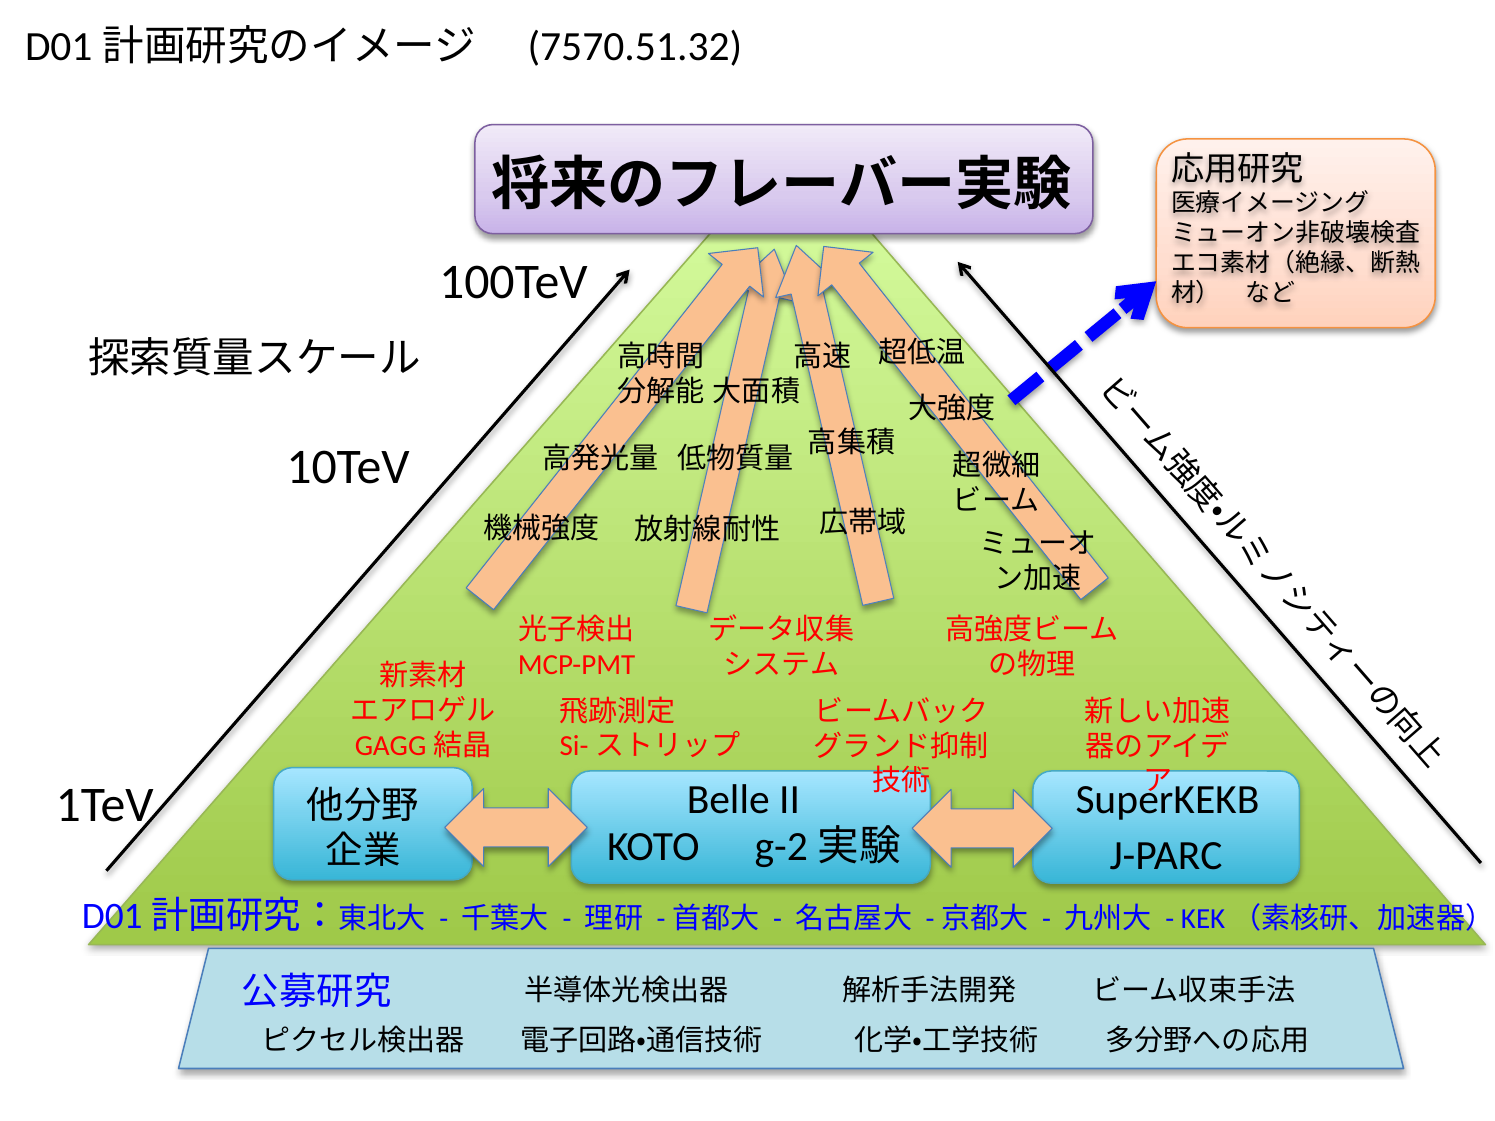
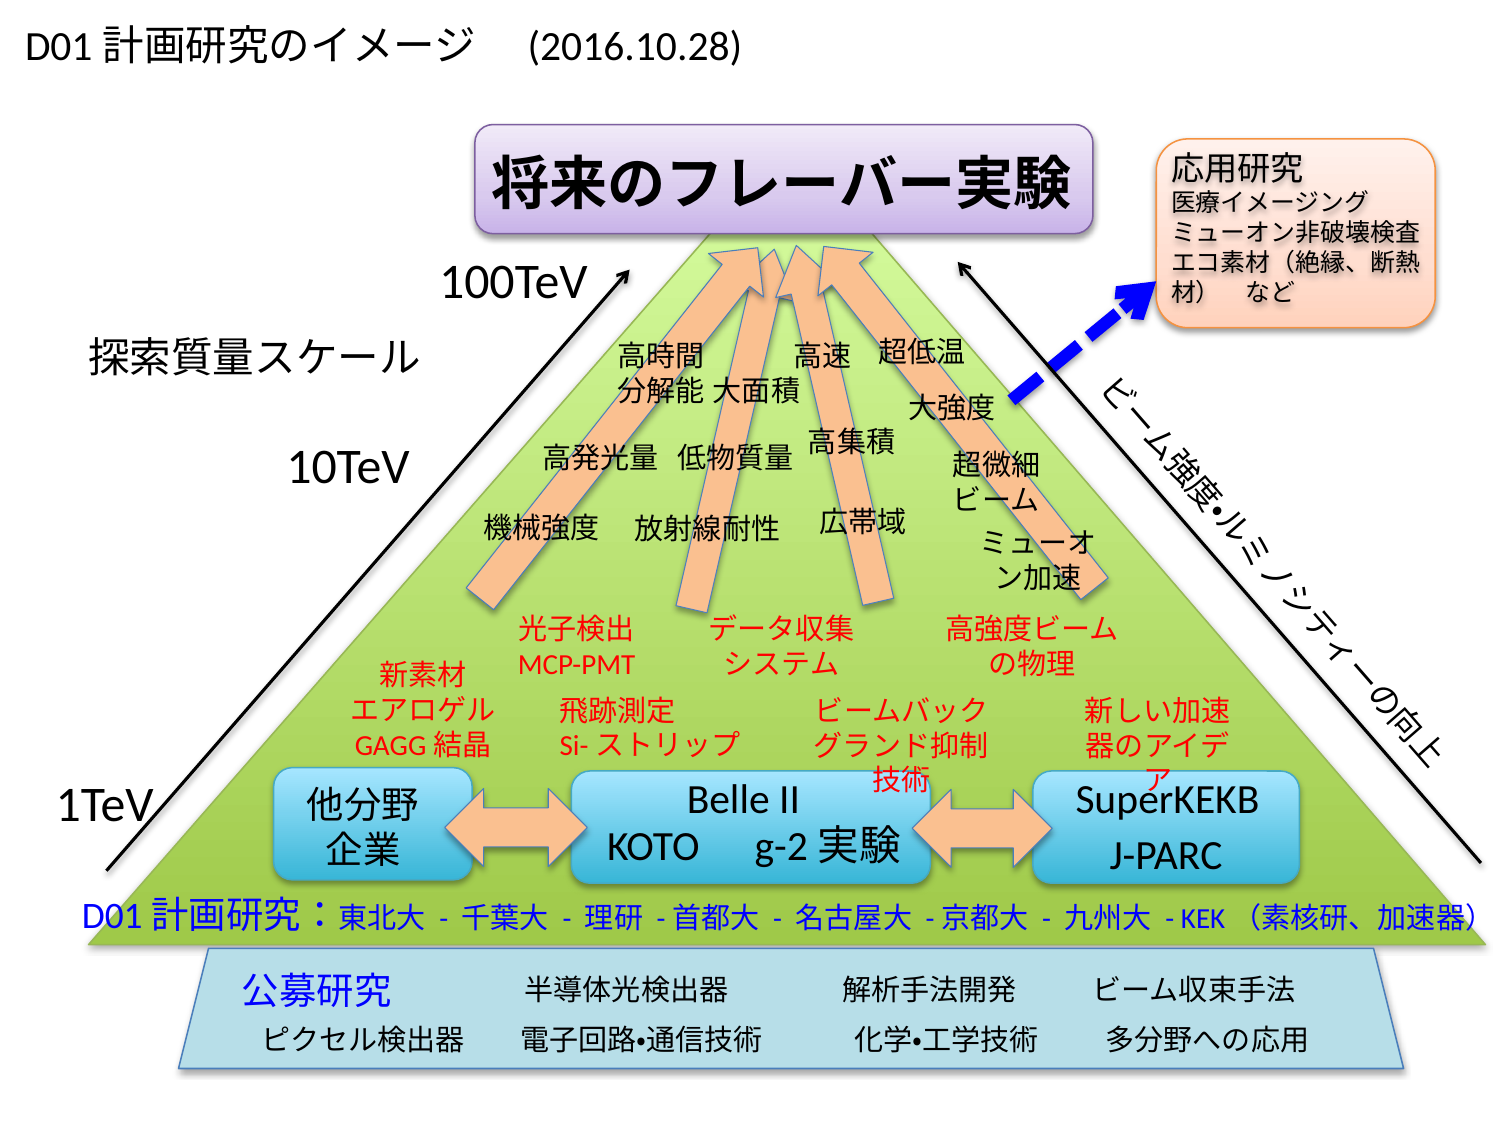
7570.51.32: 7570.51.32 -> 2016.10.28
